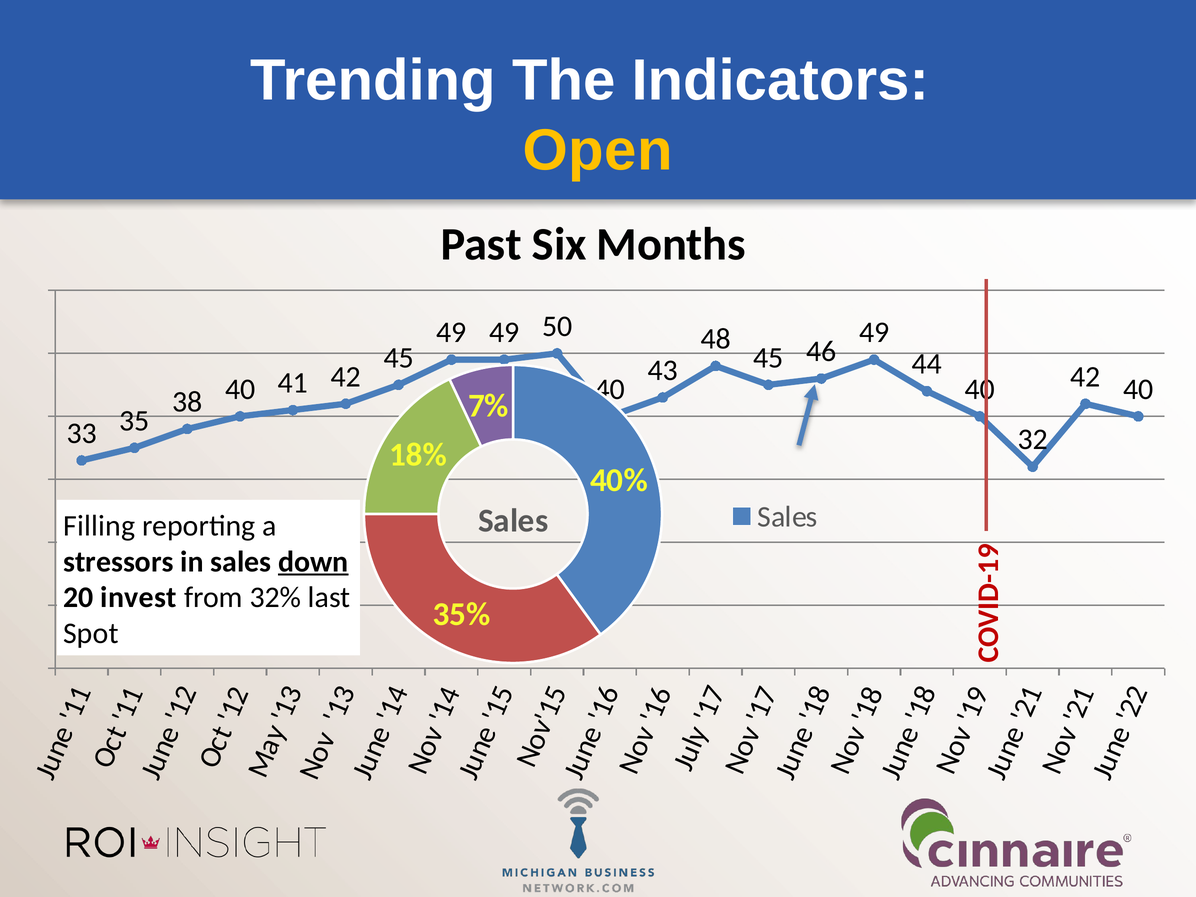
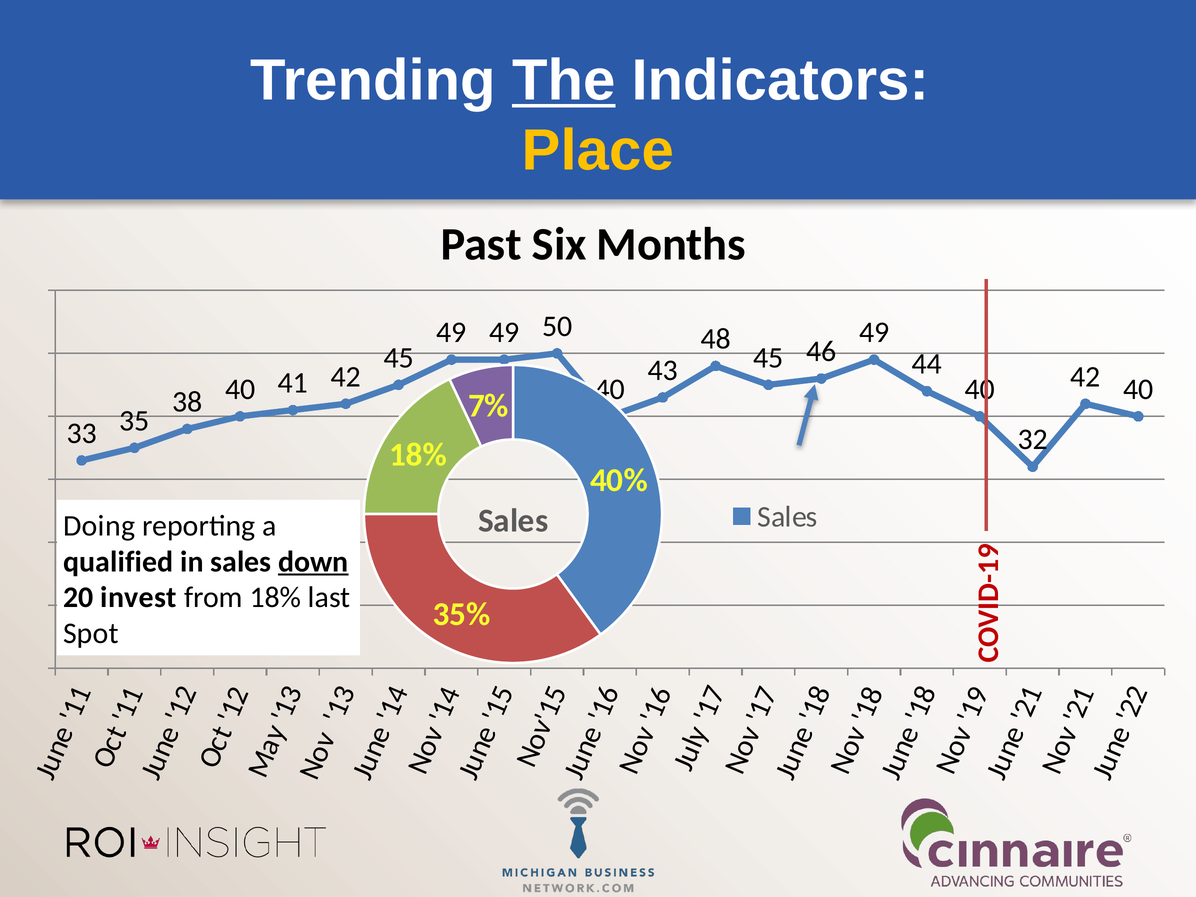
The underline: none -> present
Open: Open -> Place
Filling: Filling -> Doing
stressors: stressors -> qualified
from 32%: 32% -> 18%
